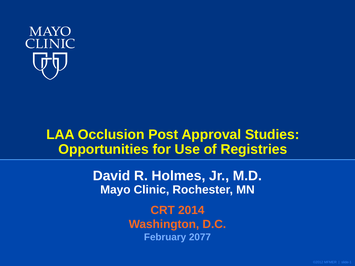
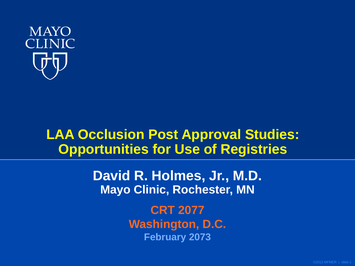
2014: 2014 -> 2077
2077: 2077 -> 2073
